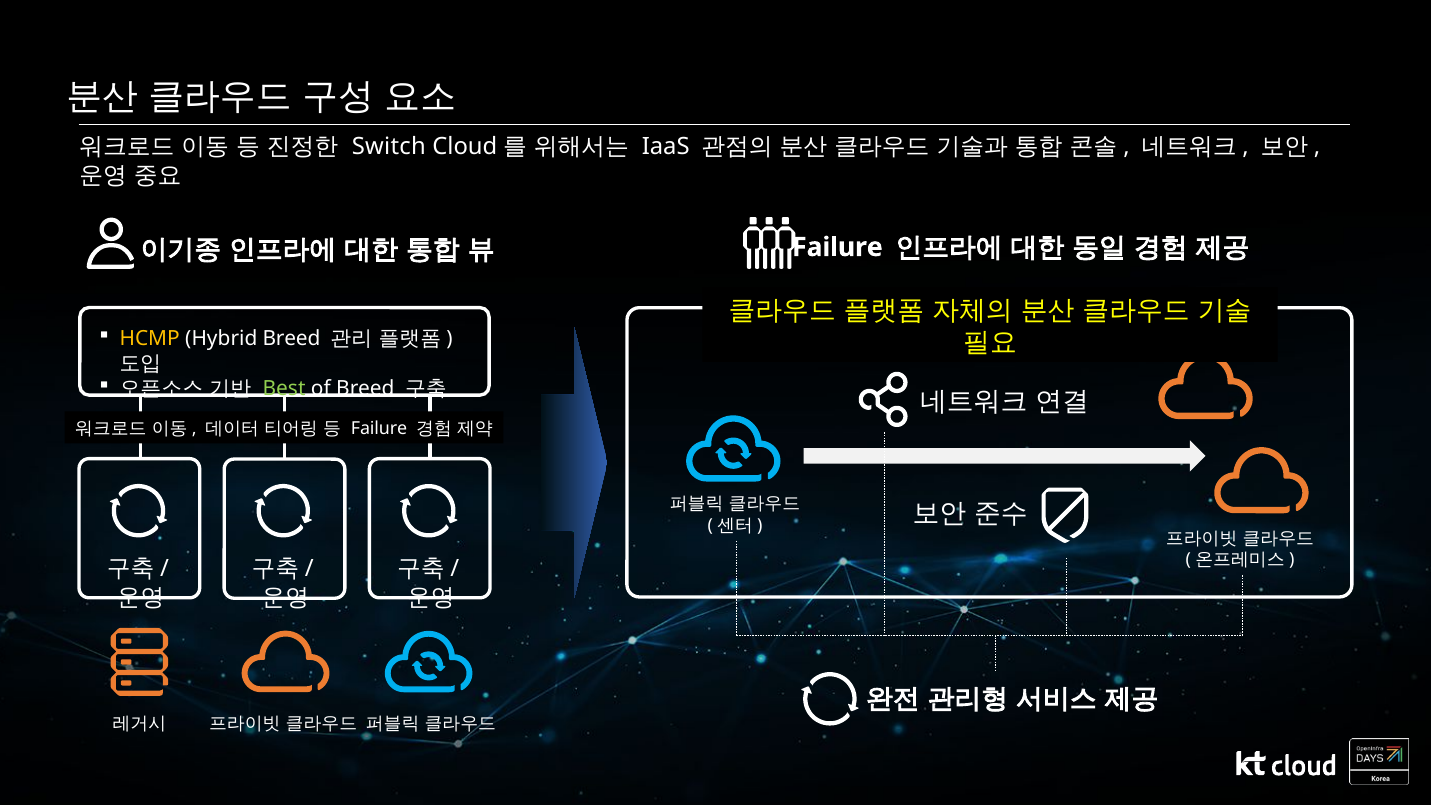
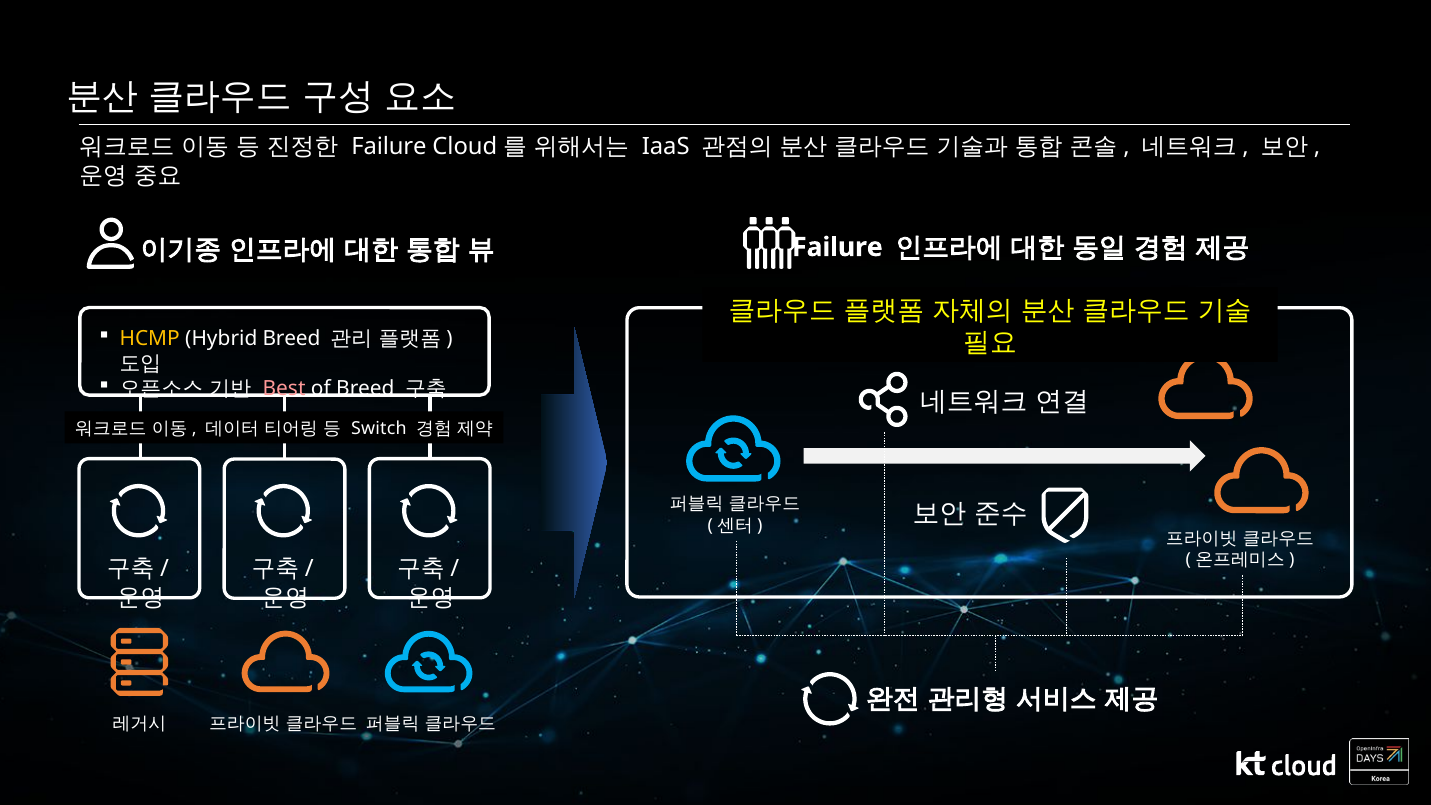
Switch at (389, 147): Switch -> Failure
Best colour: light green -> pink
Failure at (379, 429): Failure -> Switch
